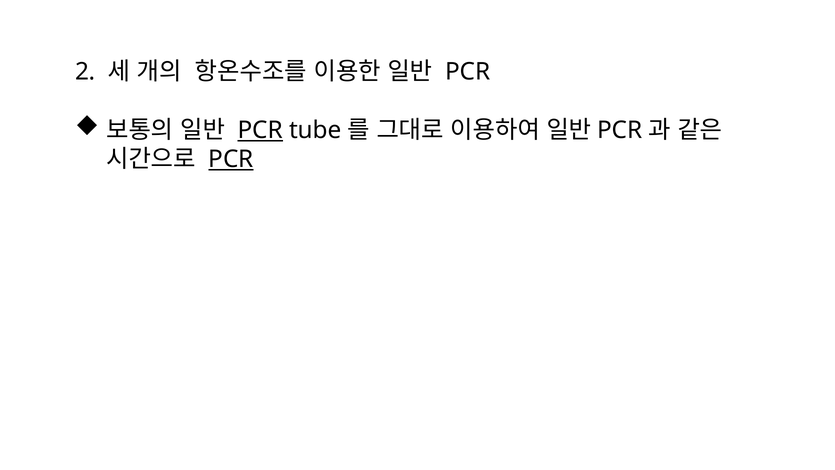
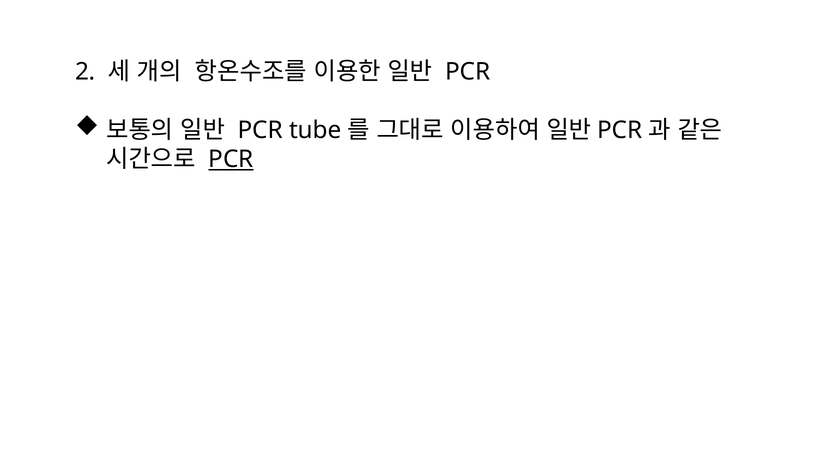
PCR at (260, 130) underline: present -> none
